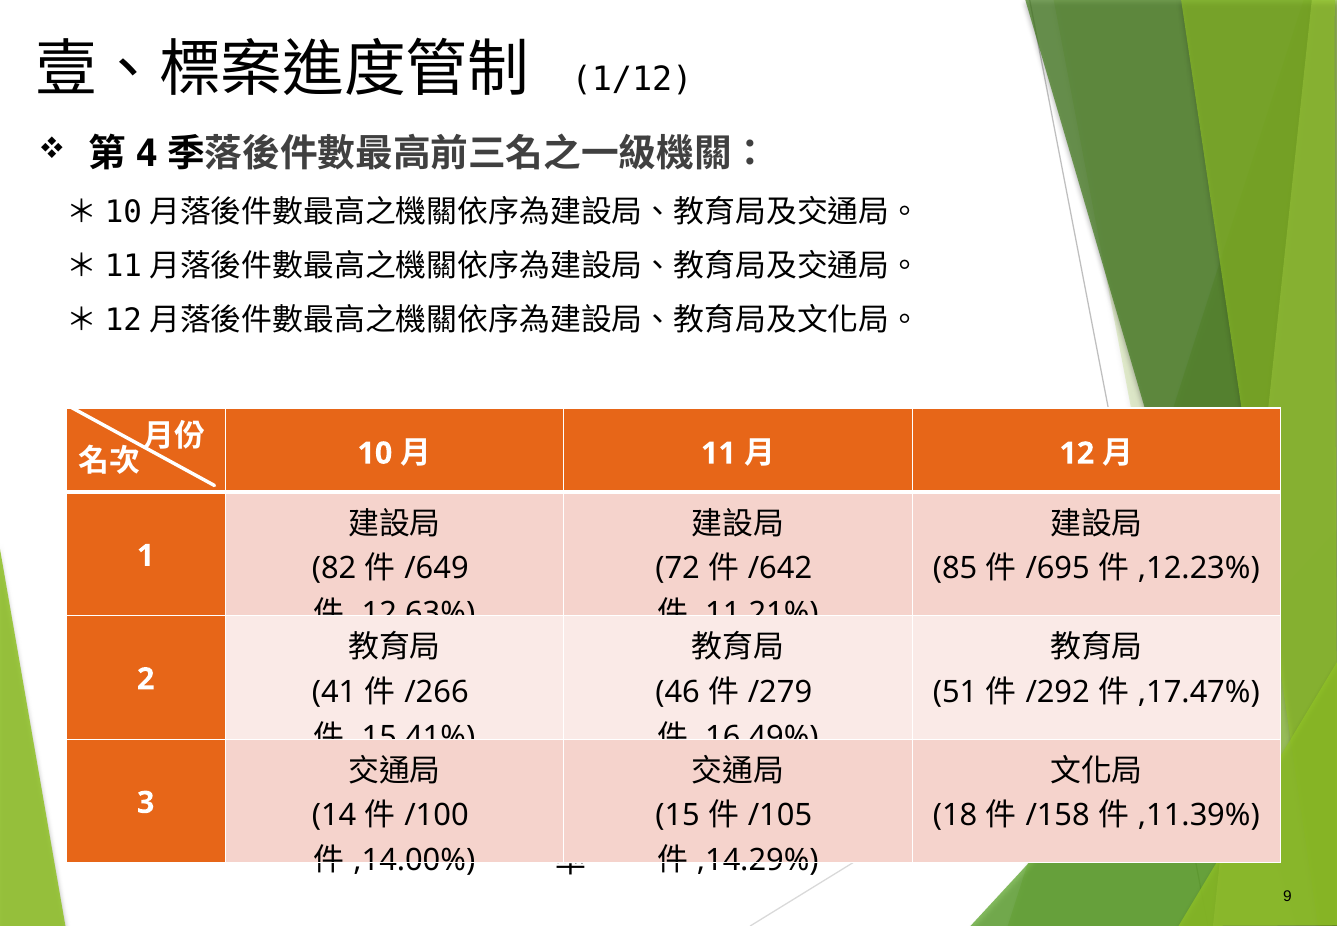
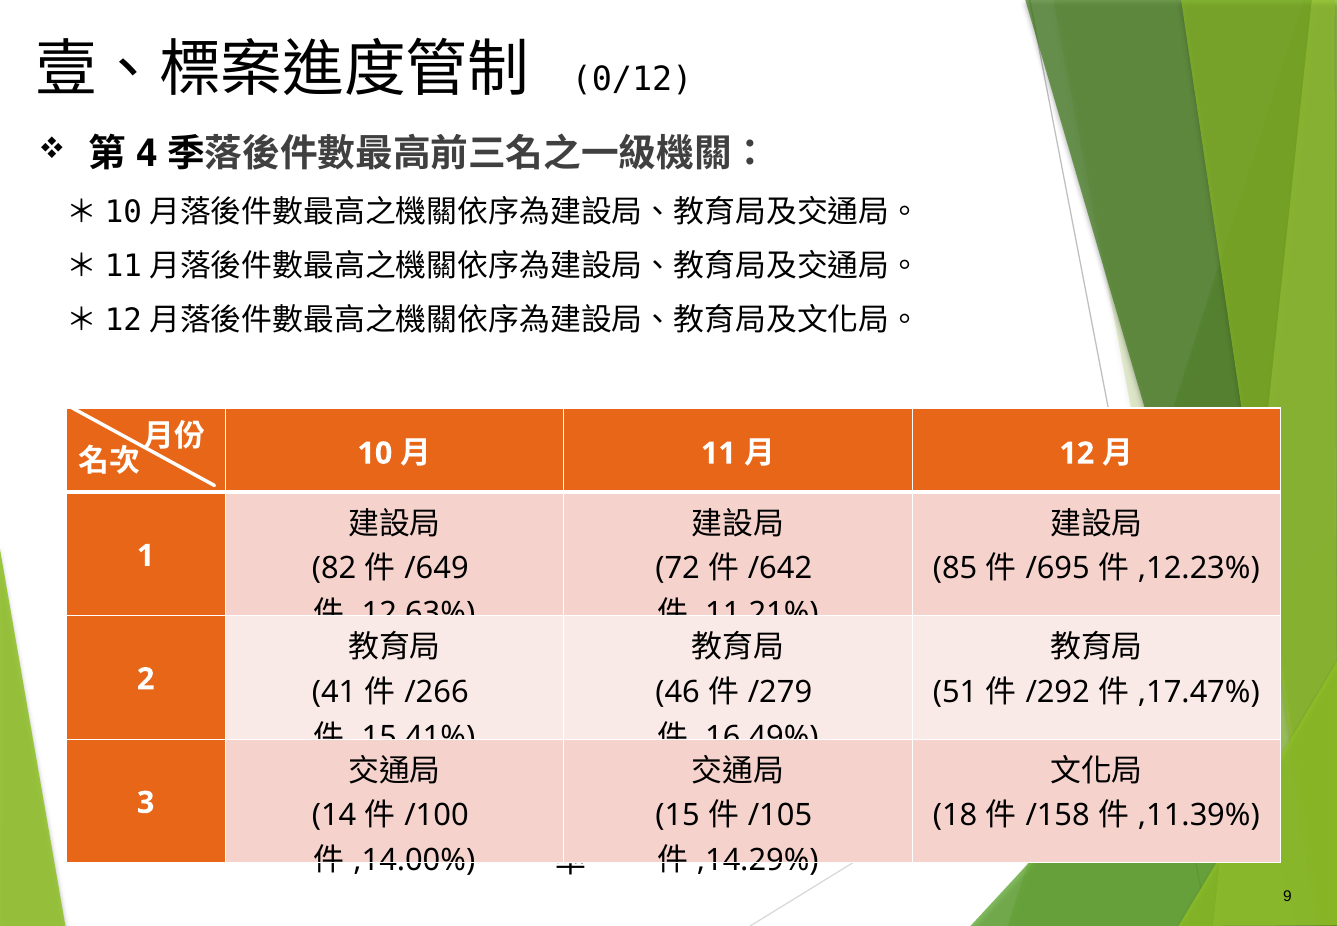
1/12: 1/12 -> 0/12
